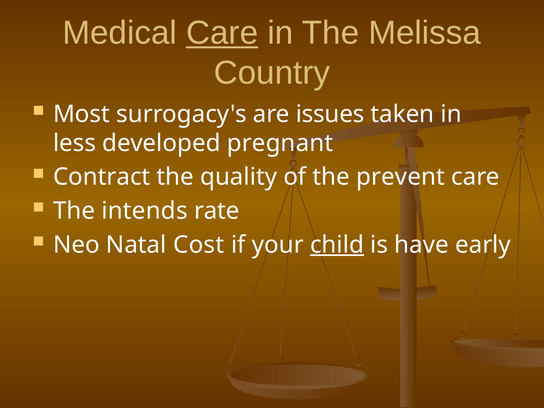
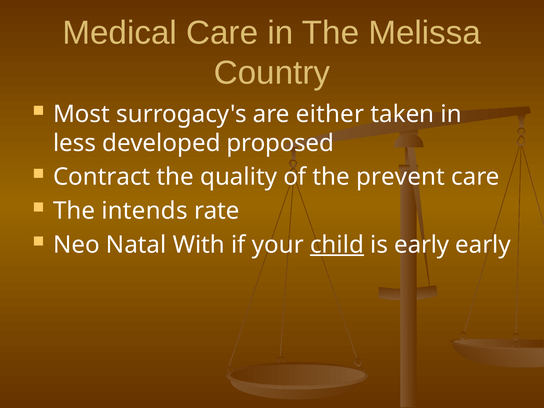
Care at (222, 33) underline: present -> none
issues: issues -> either
pregnant: pregnant -> proposed
Cost: Cost -> With
is have: have -> early
